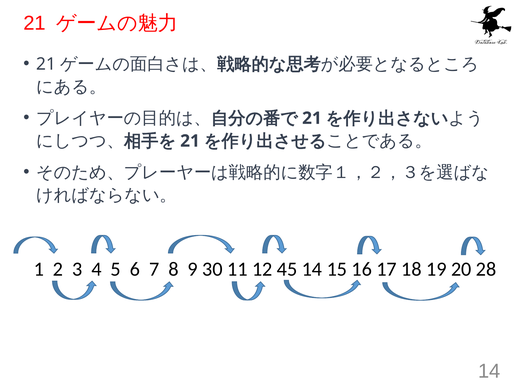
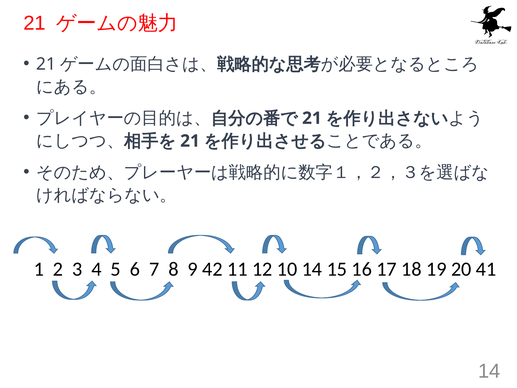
30: 30 -> 42
45: 45 -> 10
28: 28 -> 41
